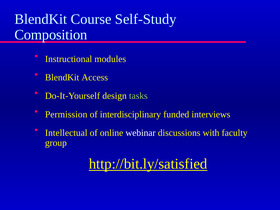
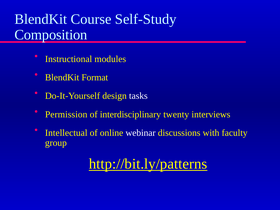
Access: Access -> Format
tasks colour: light green -> white
funded: funded -> twenty
http://bit.ly/satisfied: http://bit.ly/satisfied -> http://bit.ly/patterns
